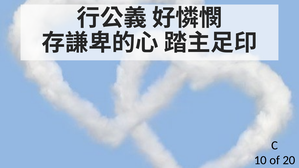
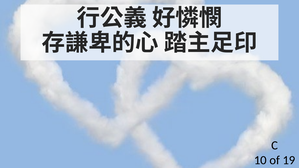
20: 20 -> 19
